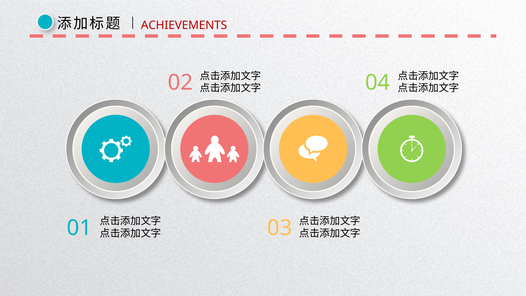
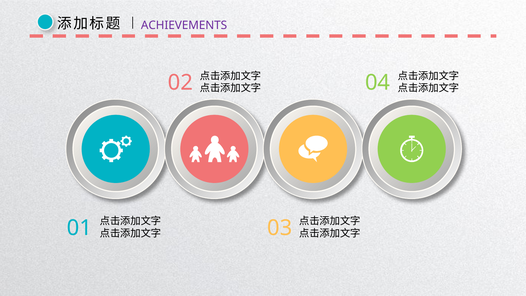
ACHIEVEMENTS colour: red -> purple
